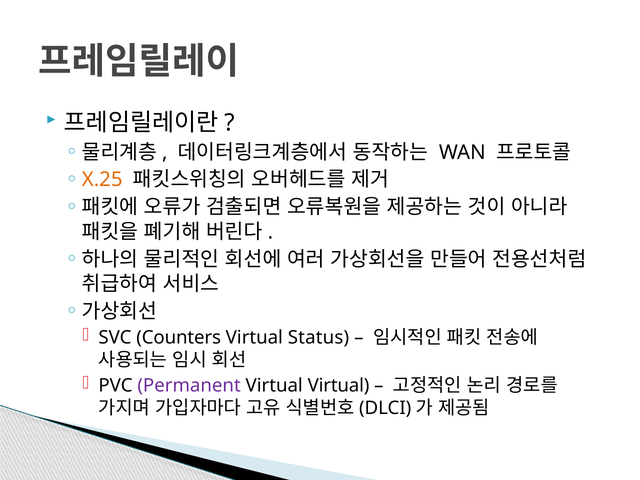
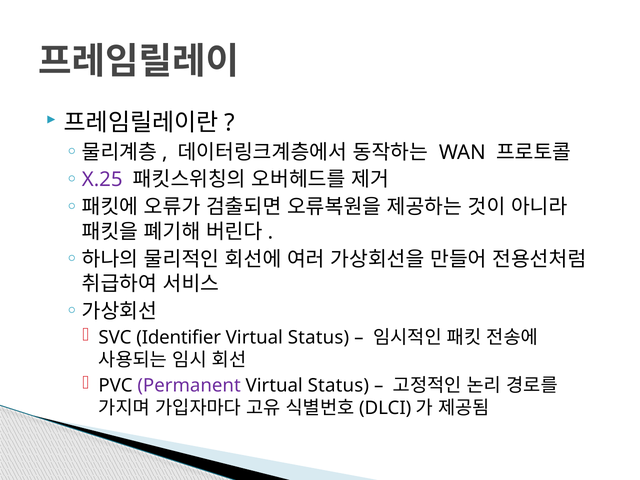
X.25 colour: orange -> purple
Counters: Counters -> Identifier
Virtual at (339, 386): Virtual -> Status
